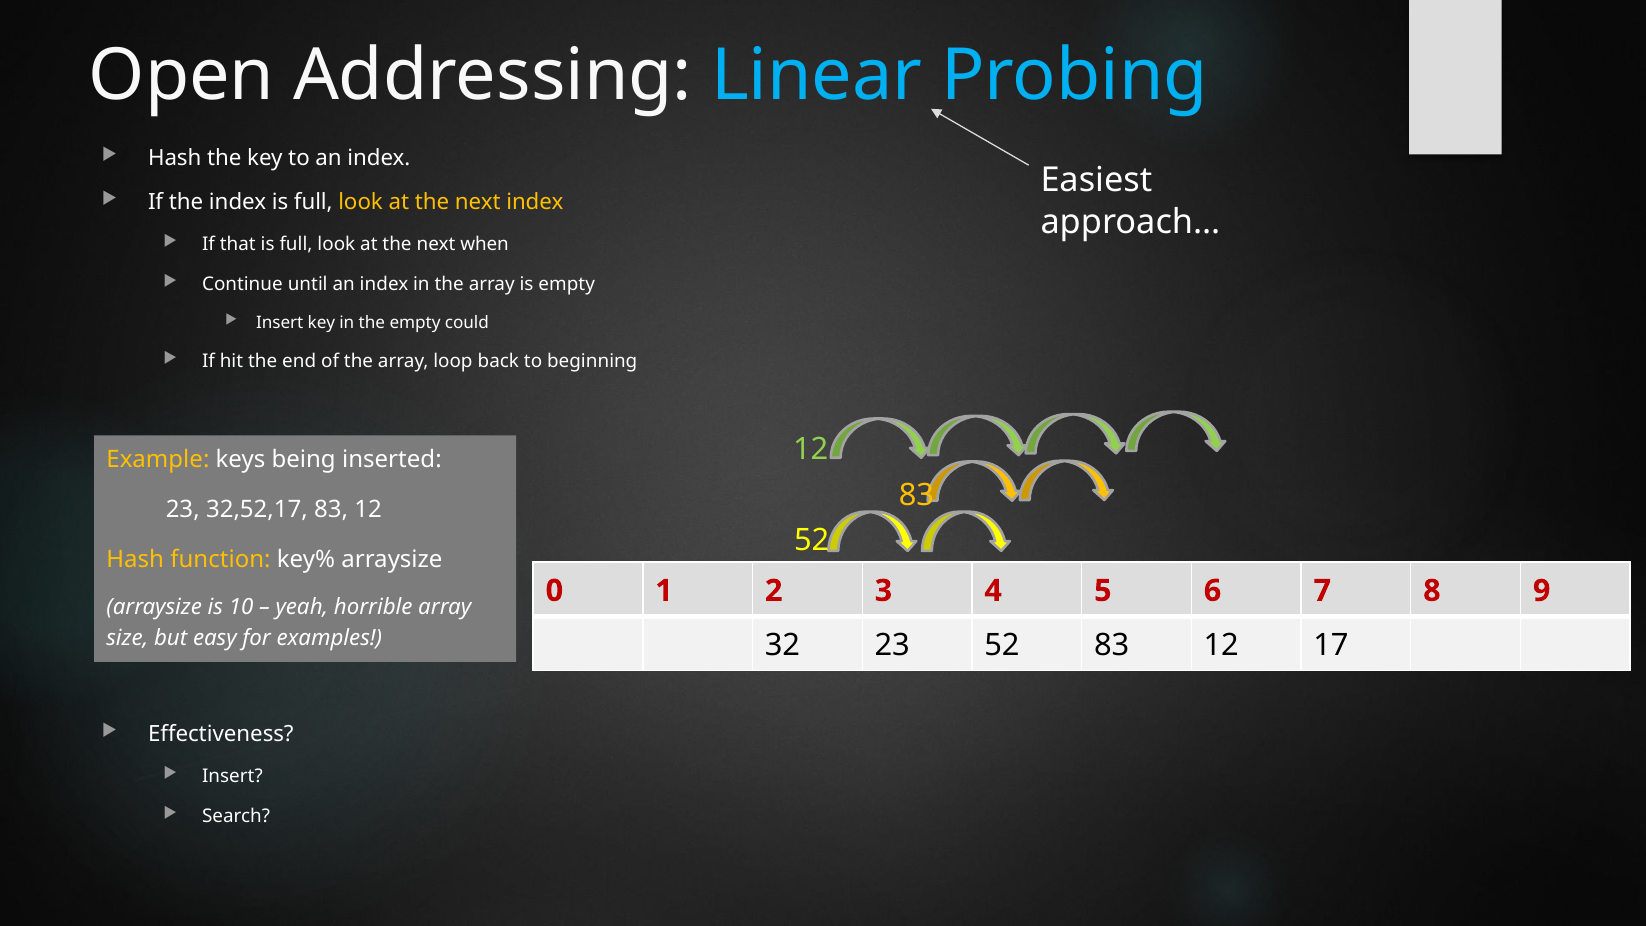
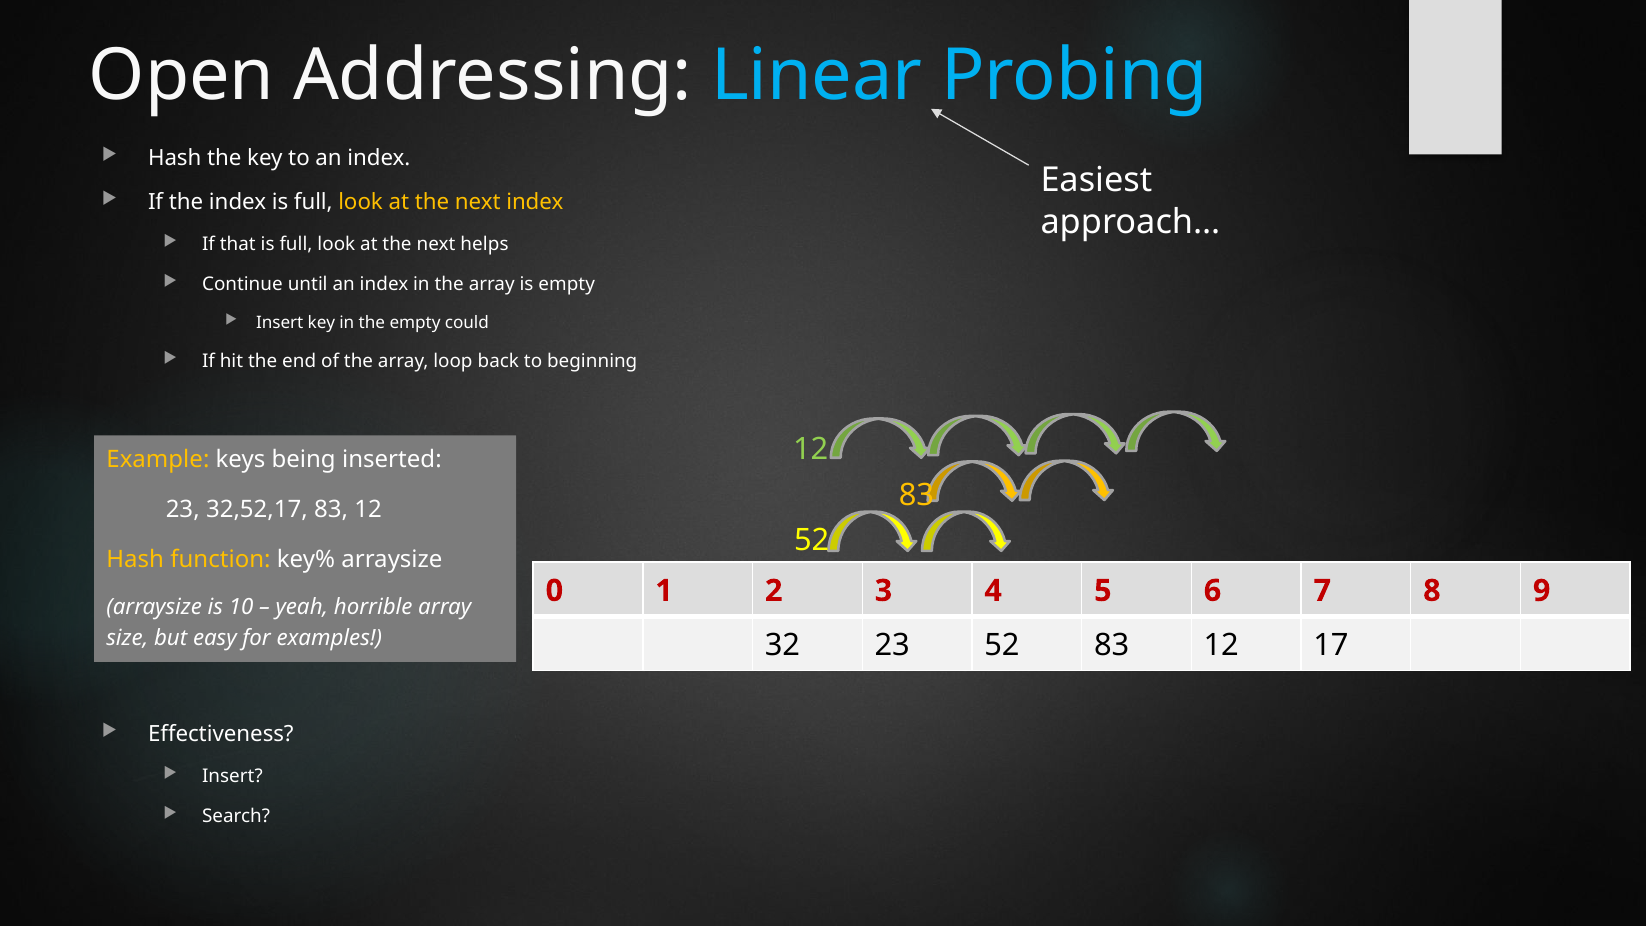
when: when -> helps
